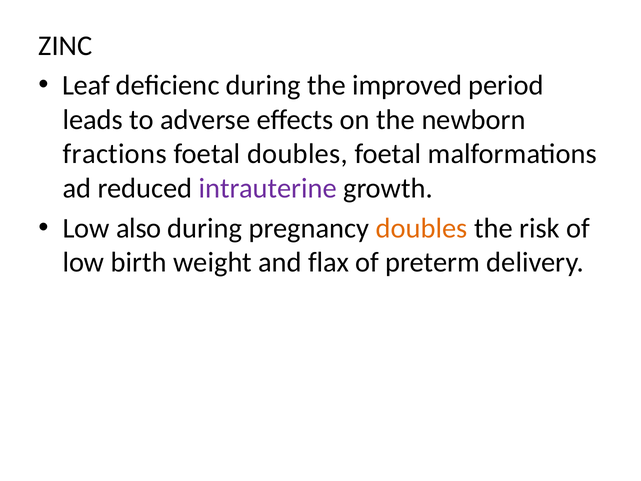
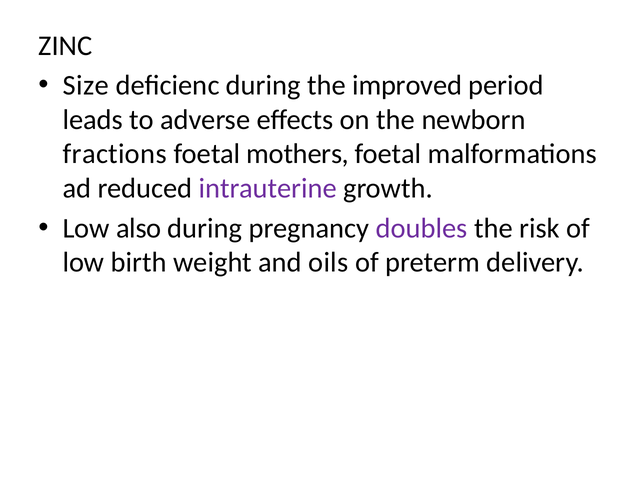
Leaf: Leaf -> Size
foetal doubles: doubles -> mothers
doubles at (422, 228) colour: orange -> purple
flax: flax -> oils
